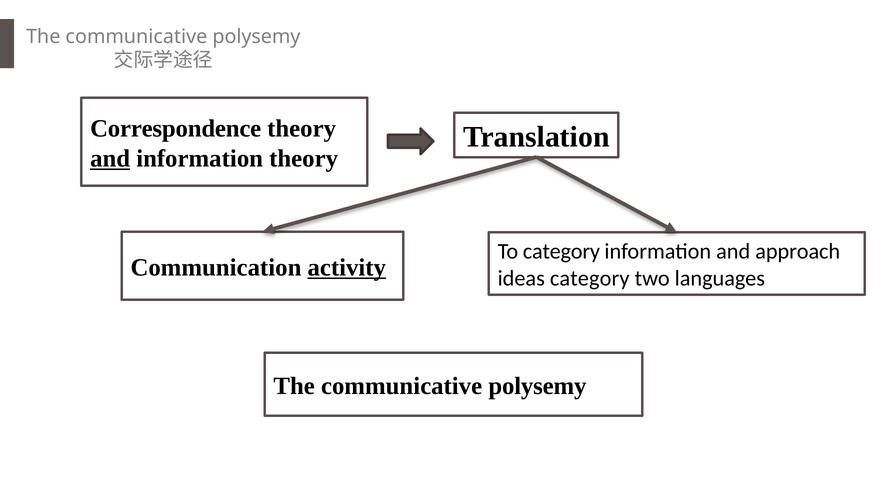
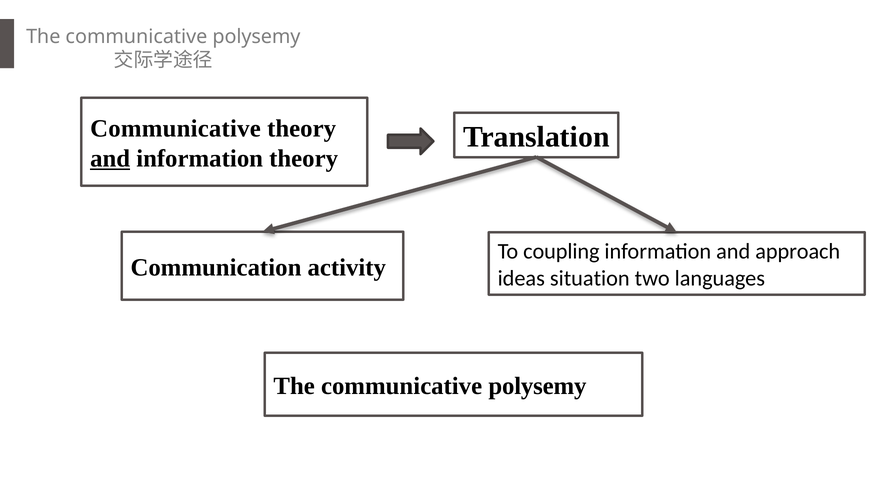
Correspondence at (176, 129): Correspondence -> Communicative
To category: category -> coupling
activity underline: present -> none
ideas category: category -> situation
